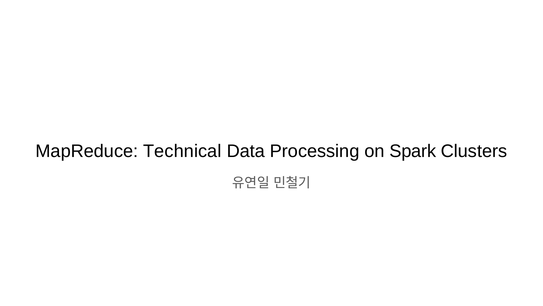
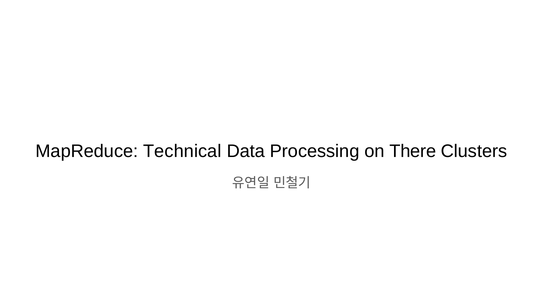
Spark: Spark -> There
